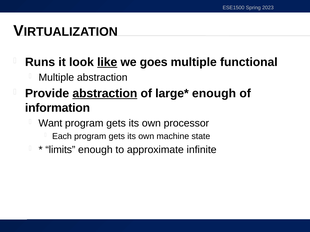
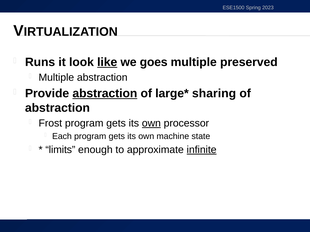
functional: functional -> preserved
enough at (214, 94): enough -> sharing
information at (58, 108): information -> abstraction
Want: Want -> Frost
own at (151, 124) underline: none -> present
infinite underline: none -> present
